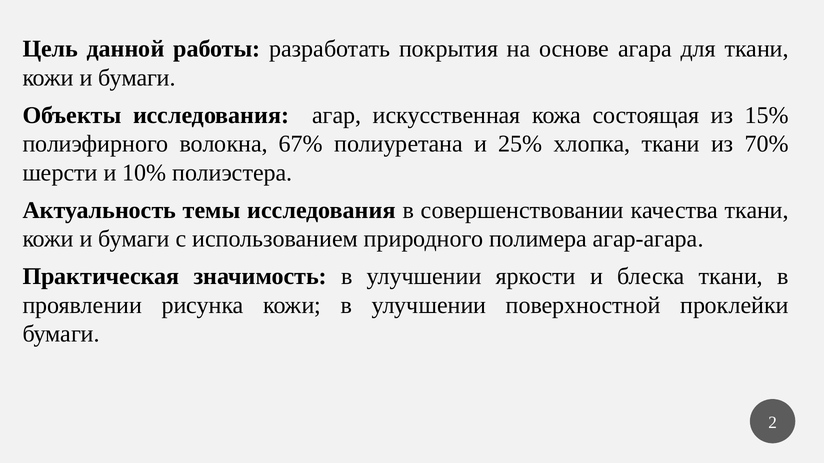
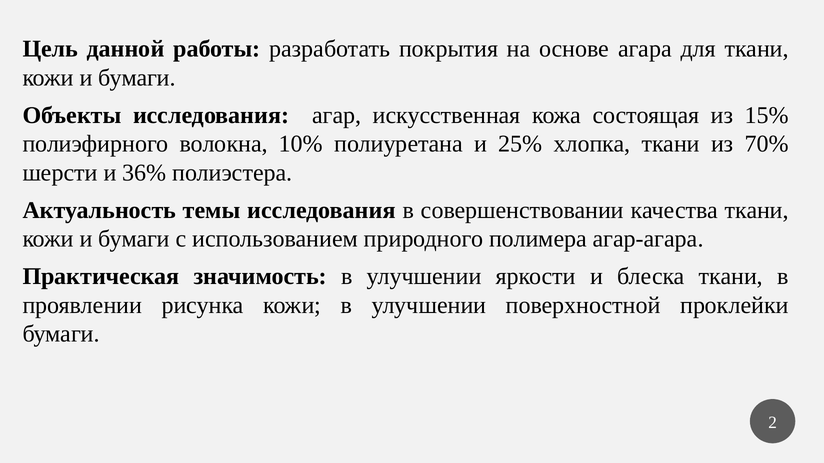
67%: 67% -> 10%
10%: 10% -> 36%
